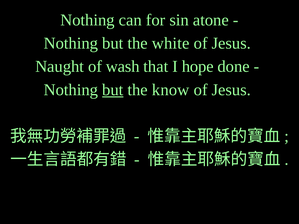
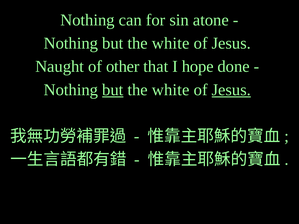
wash: wash -> other
know at (171, 90): know -> white
Jesus at (231, 90) underline: none -> present
